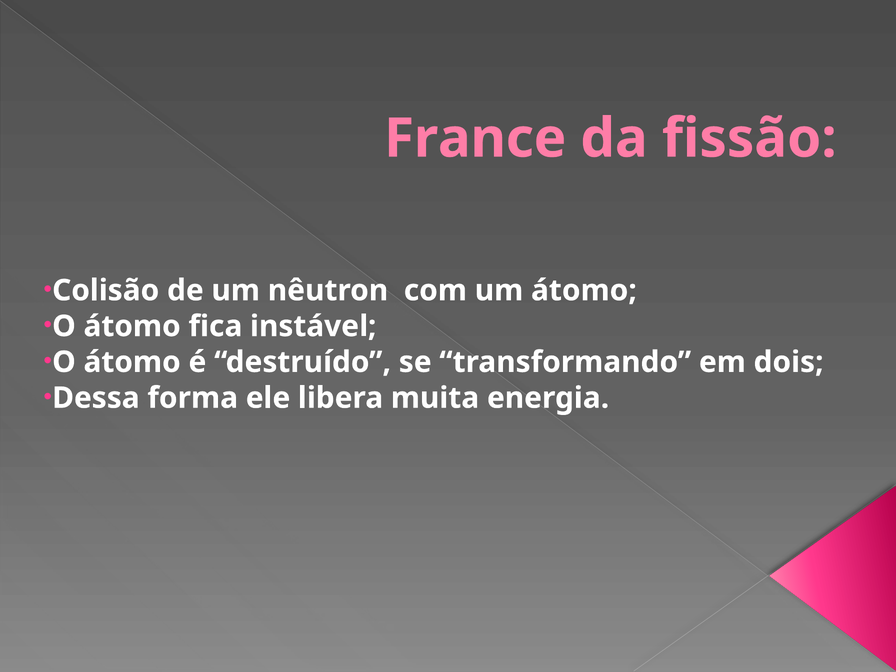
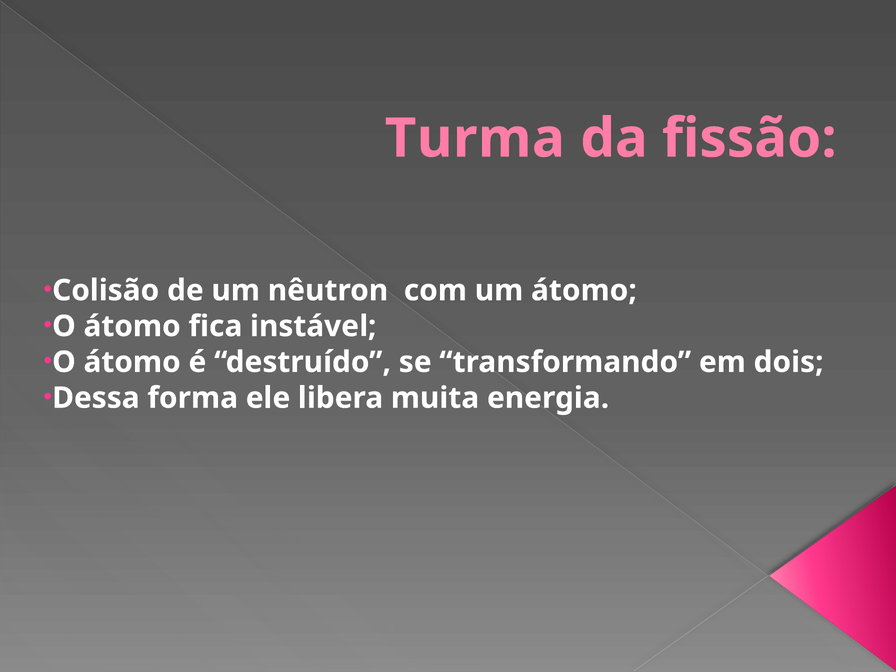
France: France -> Turma
